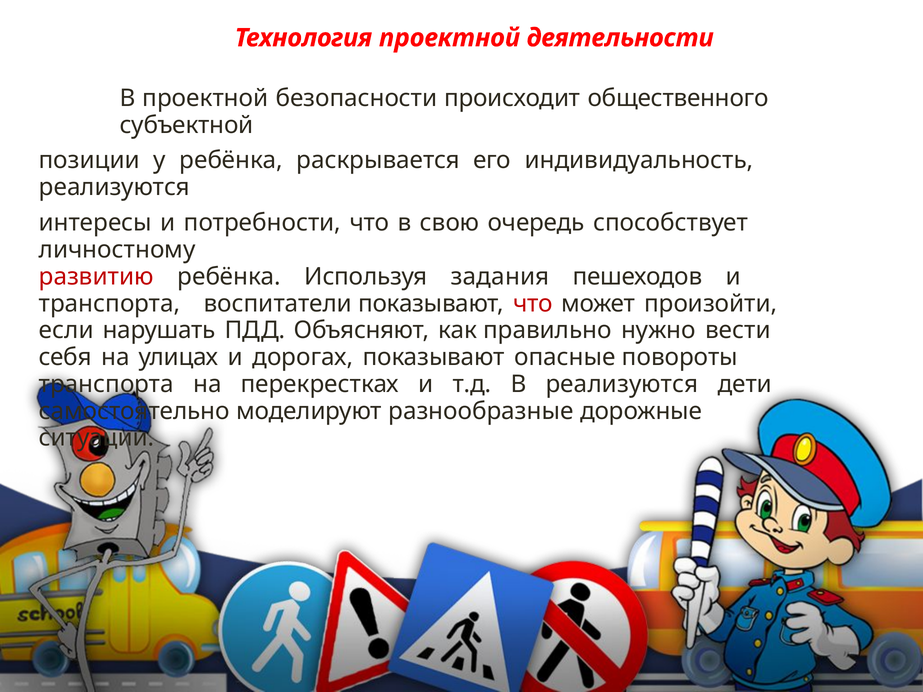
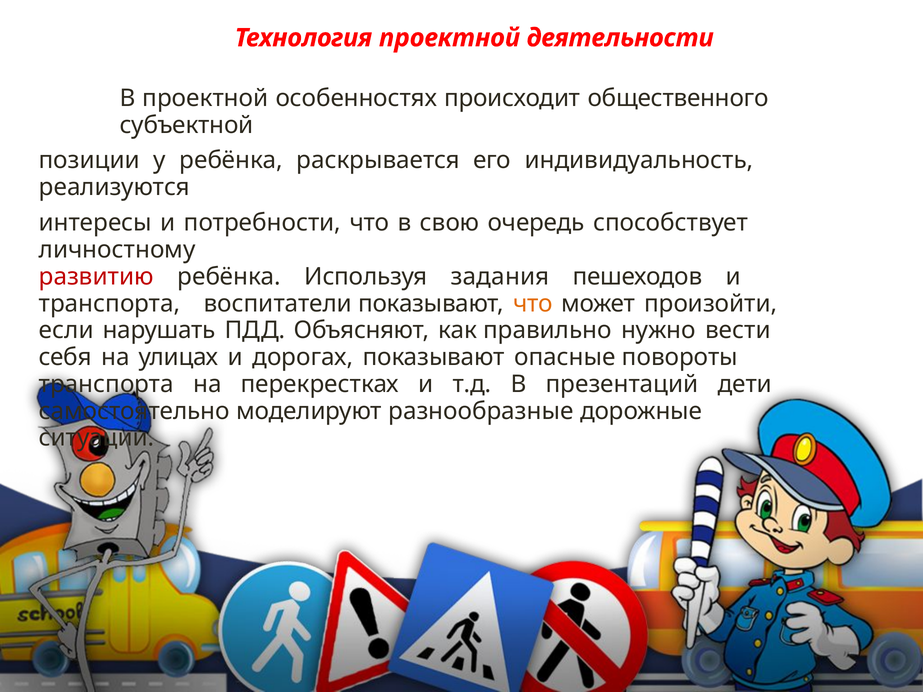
безопасности: безопасности -> особенностях
что at (533, 304) colour: red -> orange
В реализуются: реализуются -> презентаций
